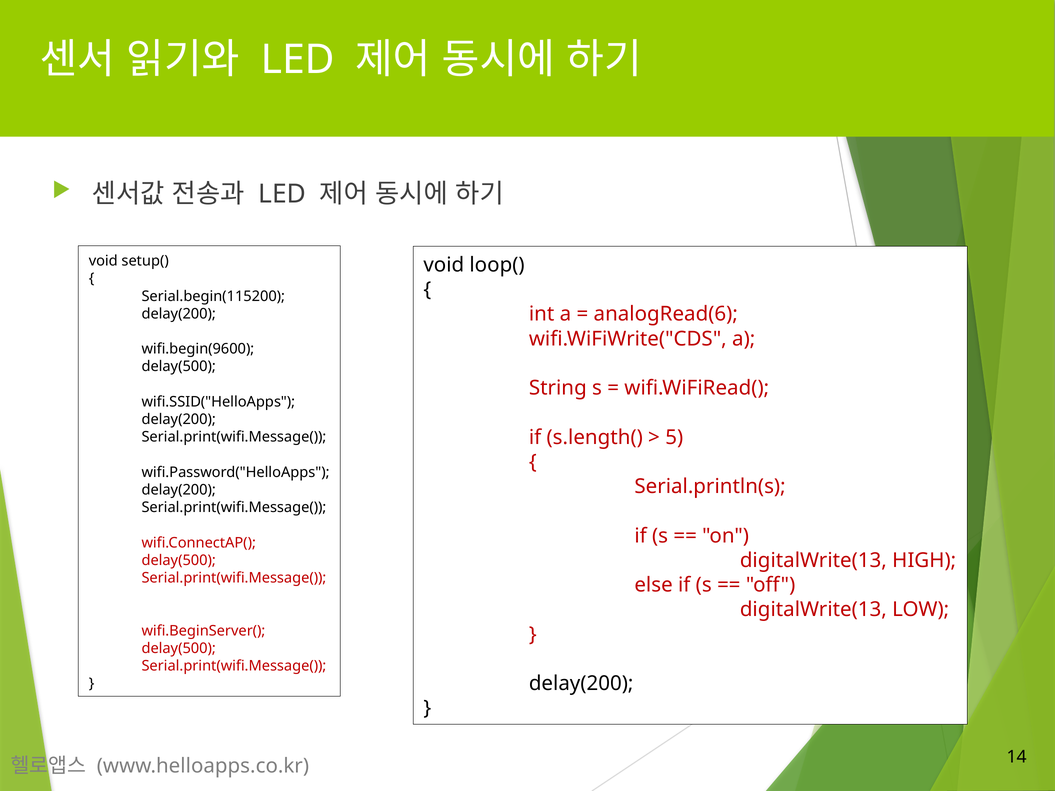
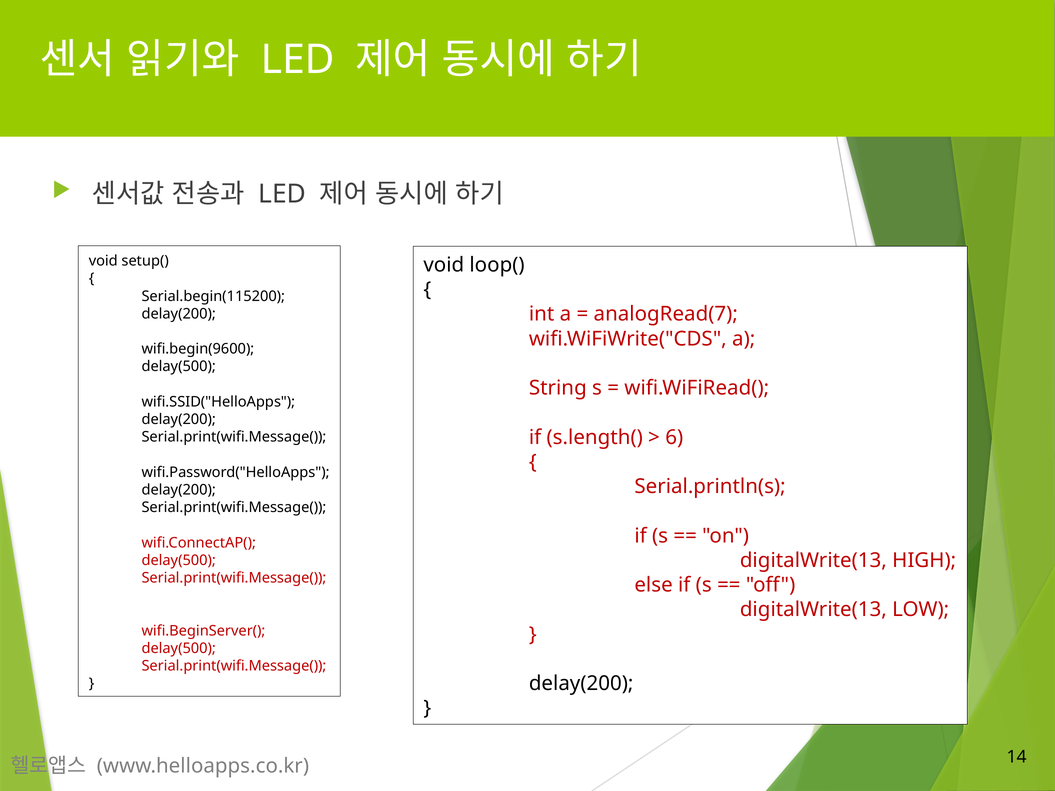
analogRead(6: analogRead(6 -> analogRead(7
5: 5 -> 6
